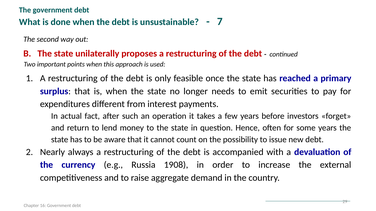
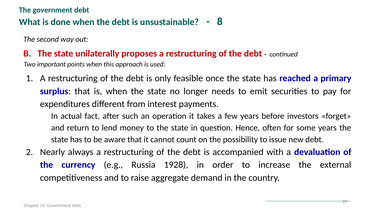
7: 7 -> 8
1908: 1908 -> 1928
